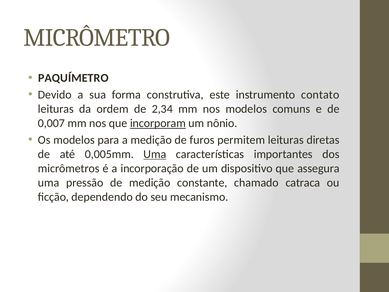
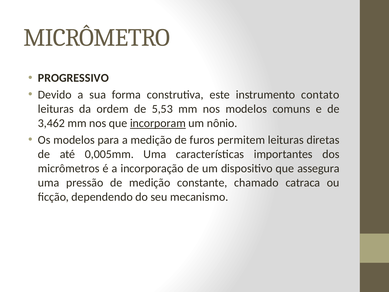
PAQUÍMETRO: PAQUÍMETRO -> PROGRESSIVO
2,34: 2,34 -> 5,53
0,007: 0,007 -> 3,462
Uma at (155, 154) underline: present -> none
